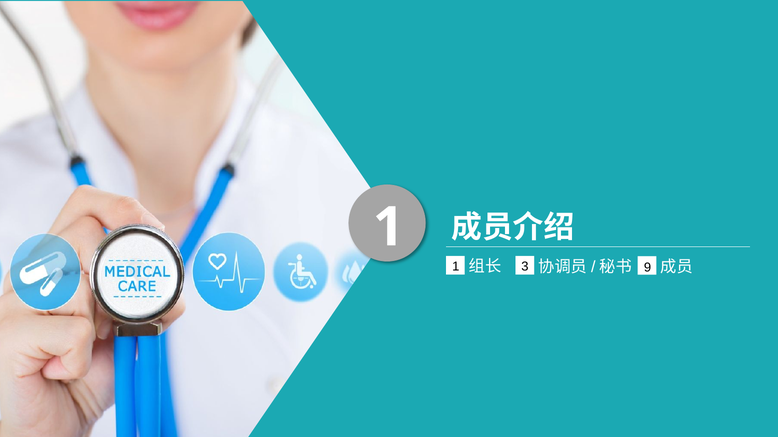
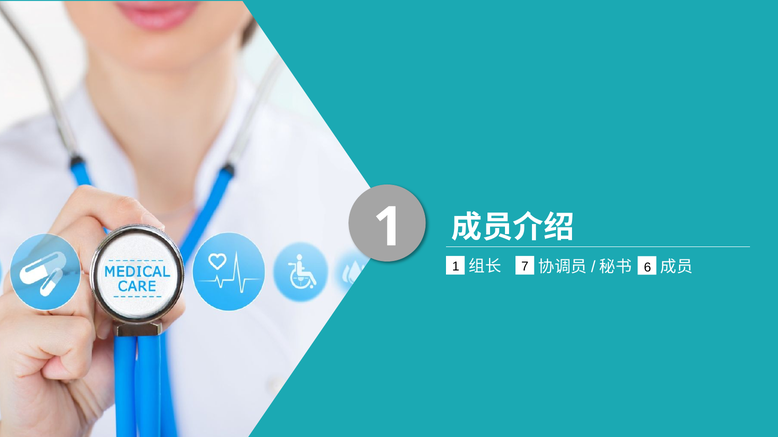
3: 3 -> 7
9: 9 -> 6
